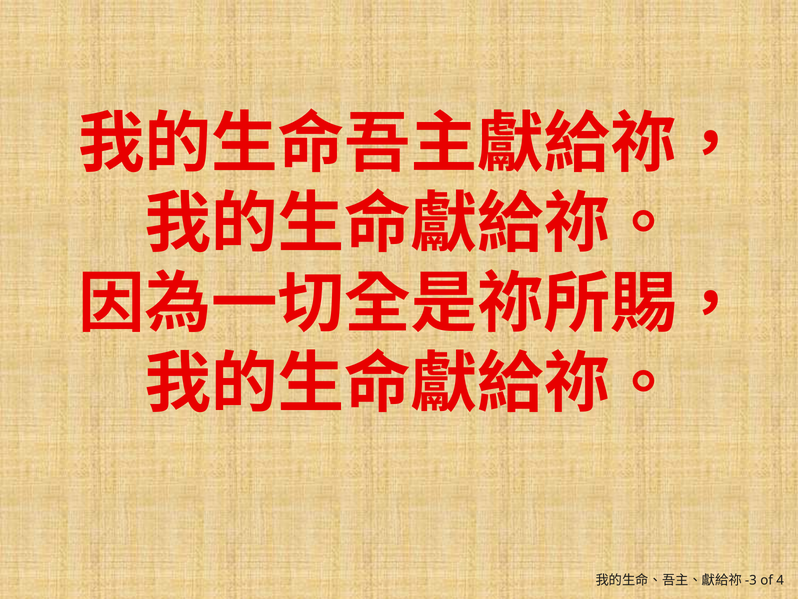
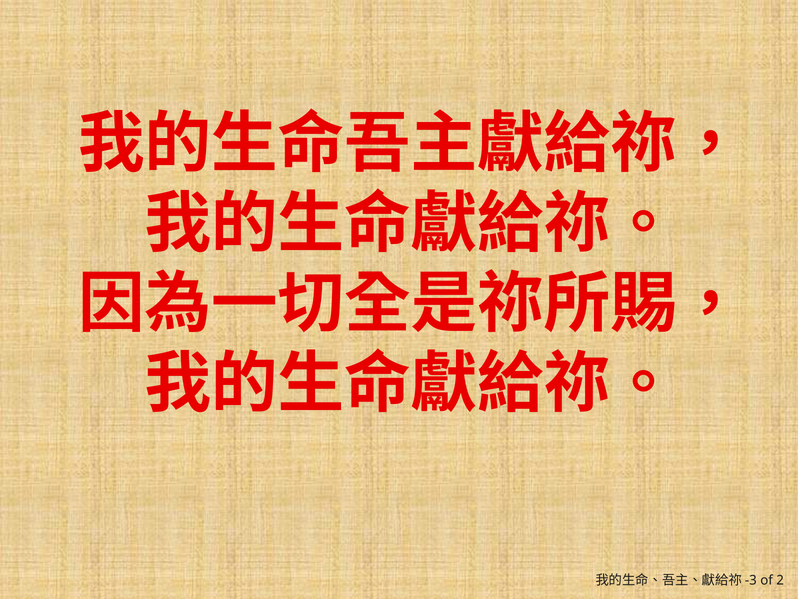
4: 4 -> 2
